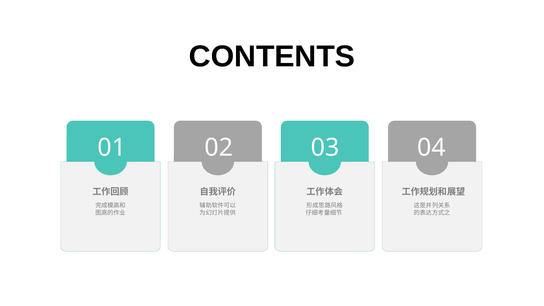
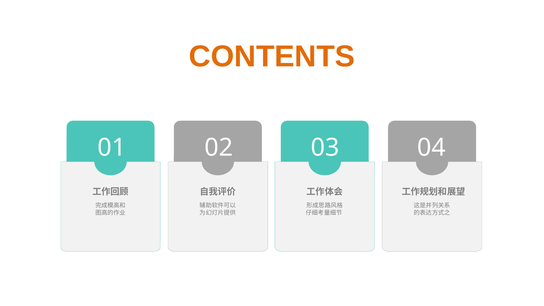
CONTENTS colour: black -> orange
